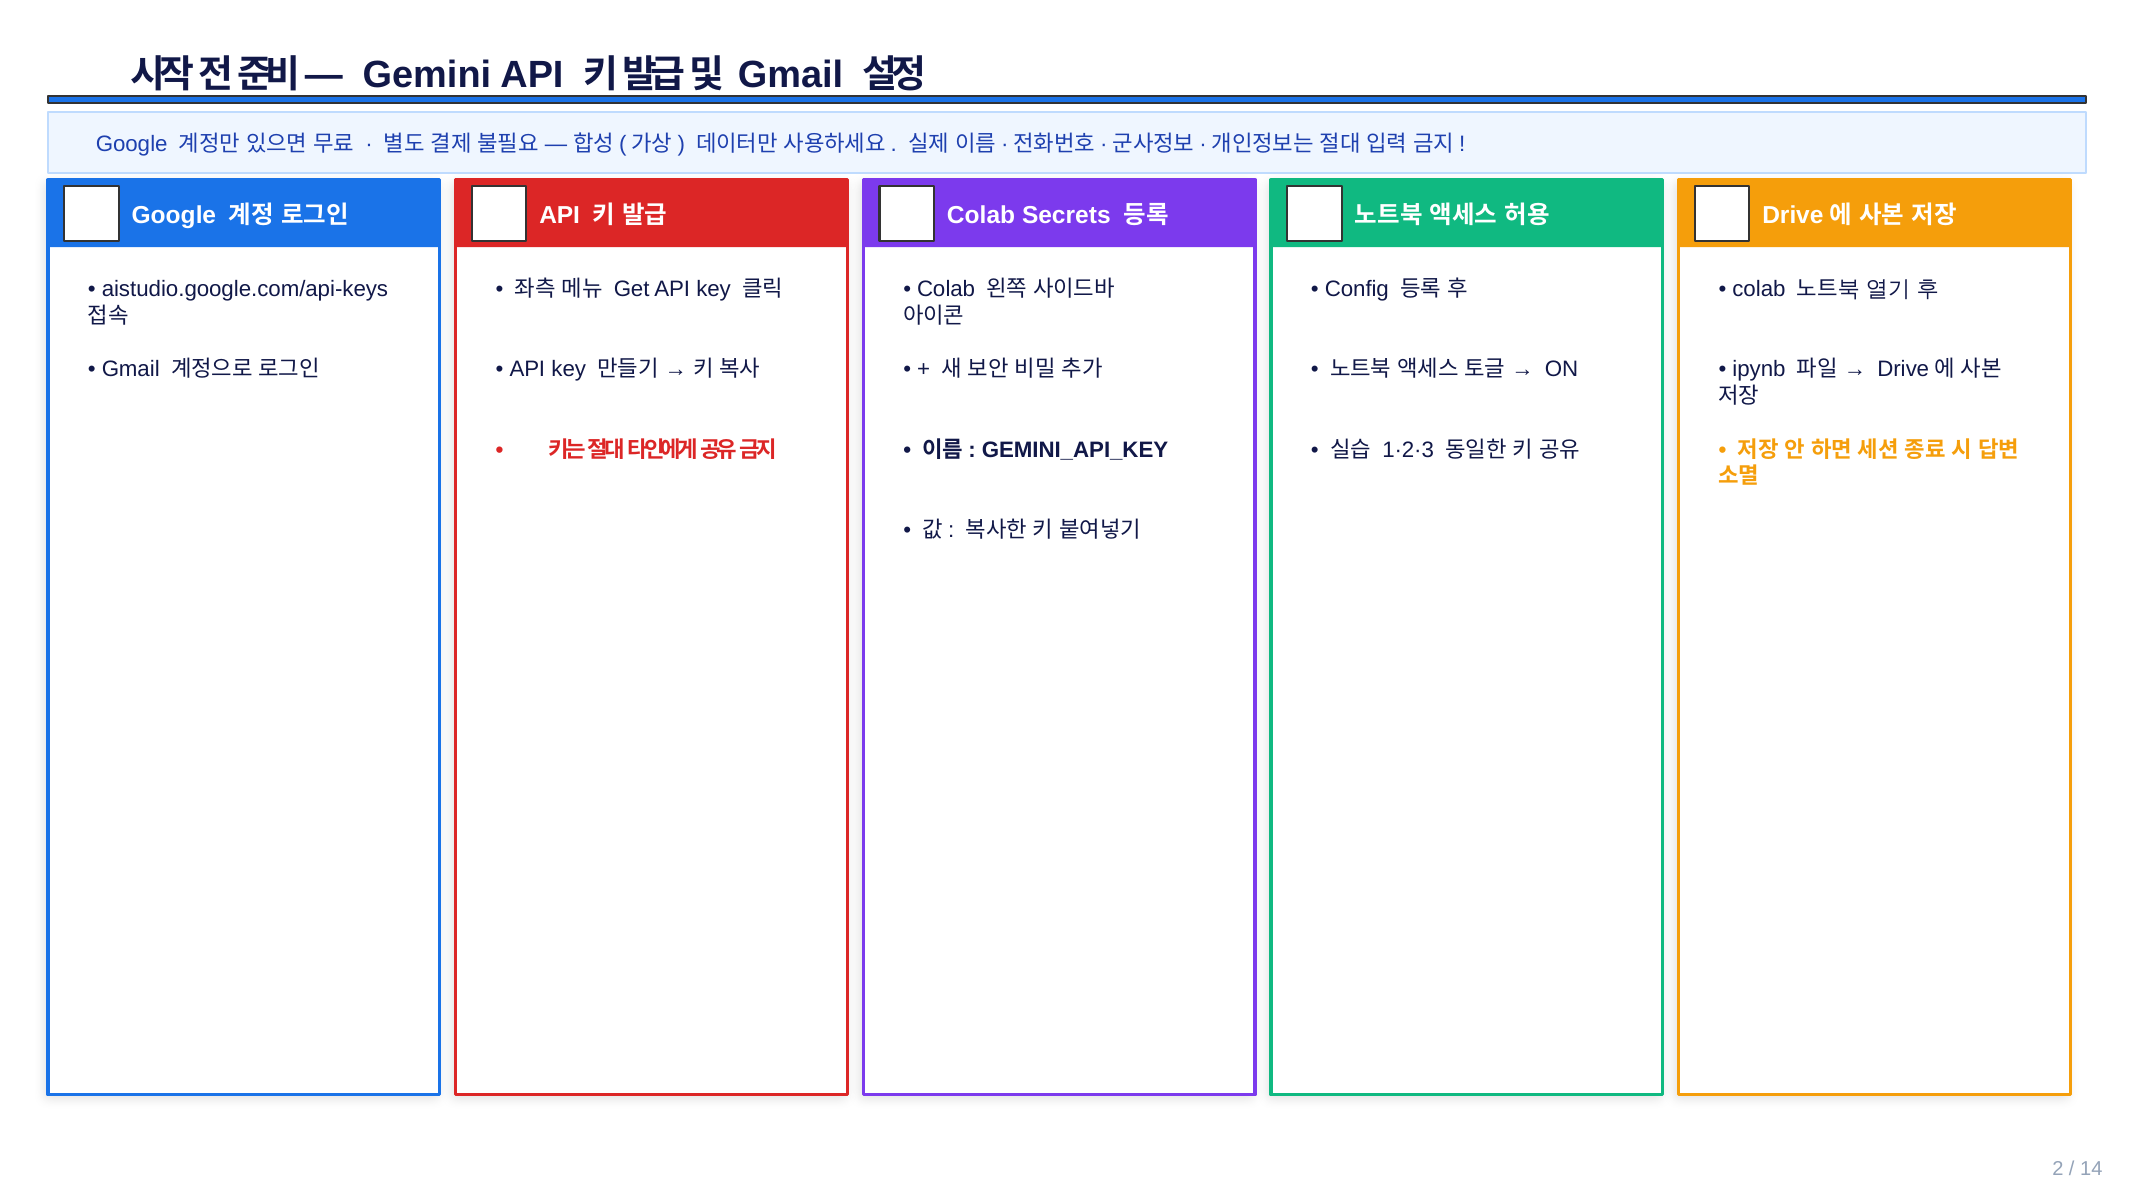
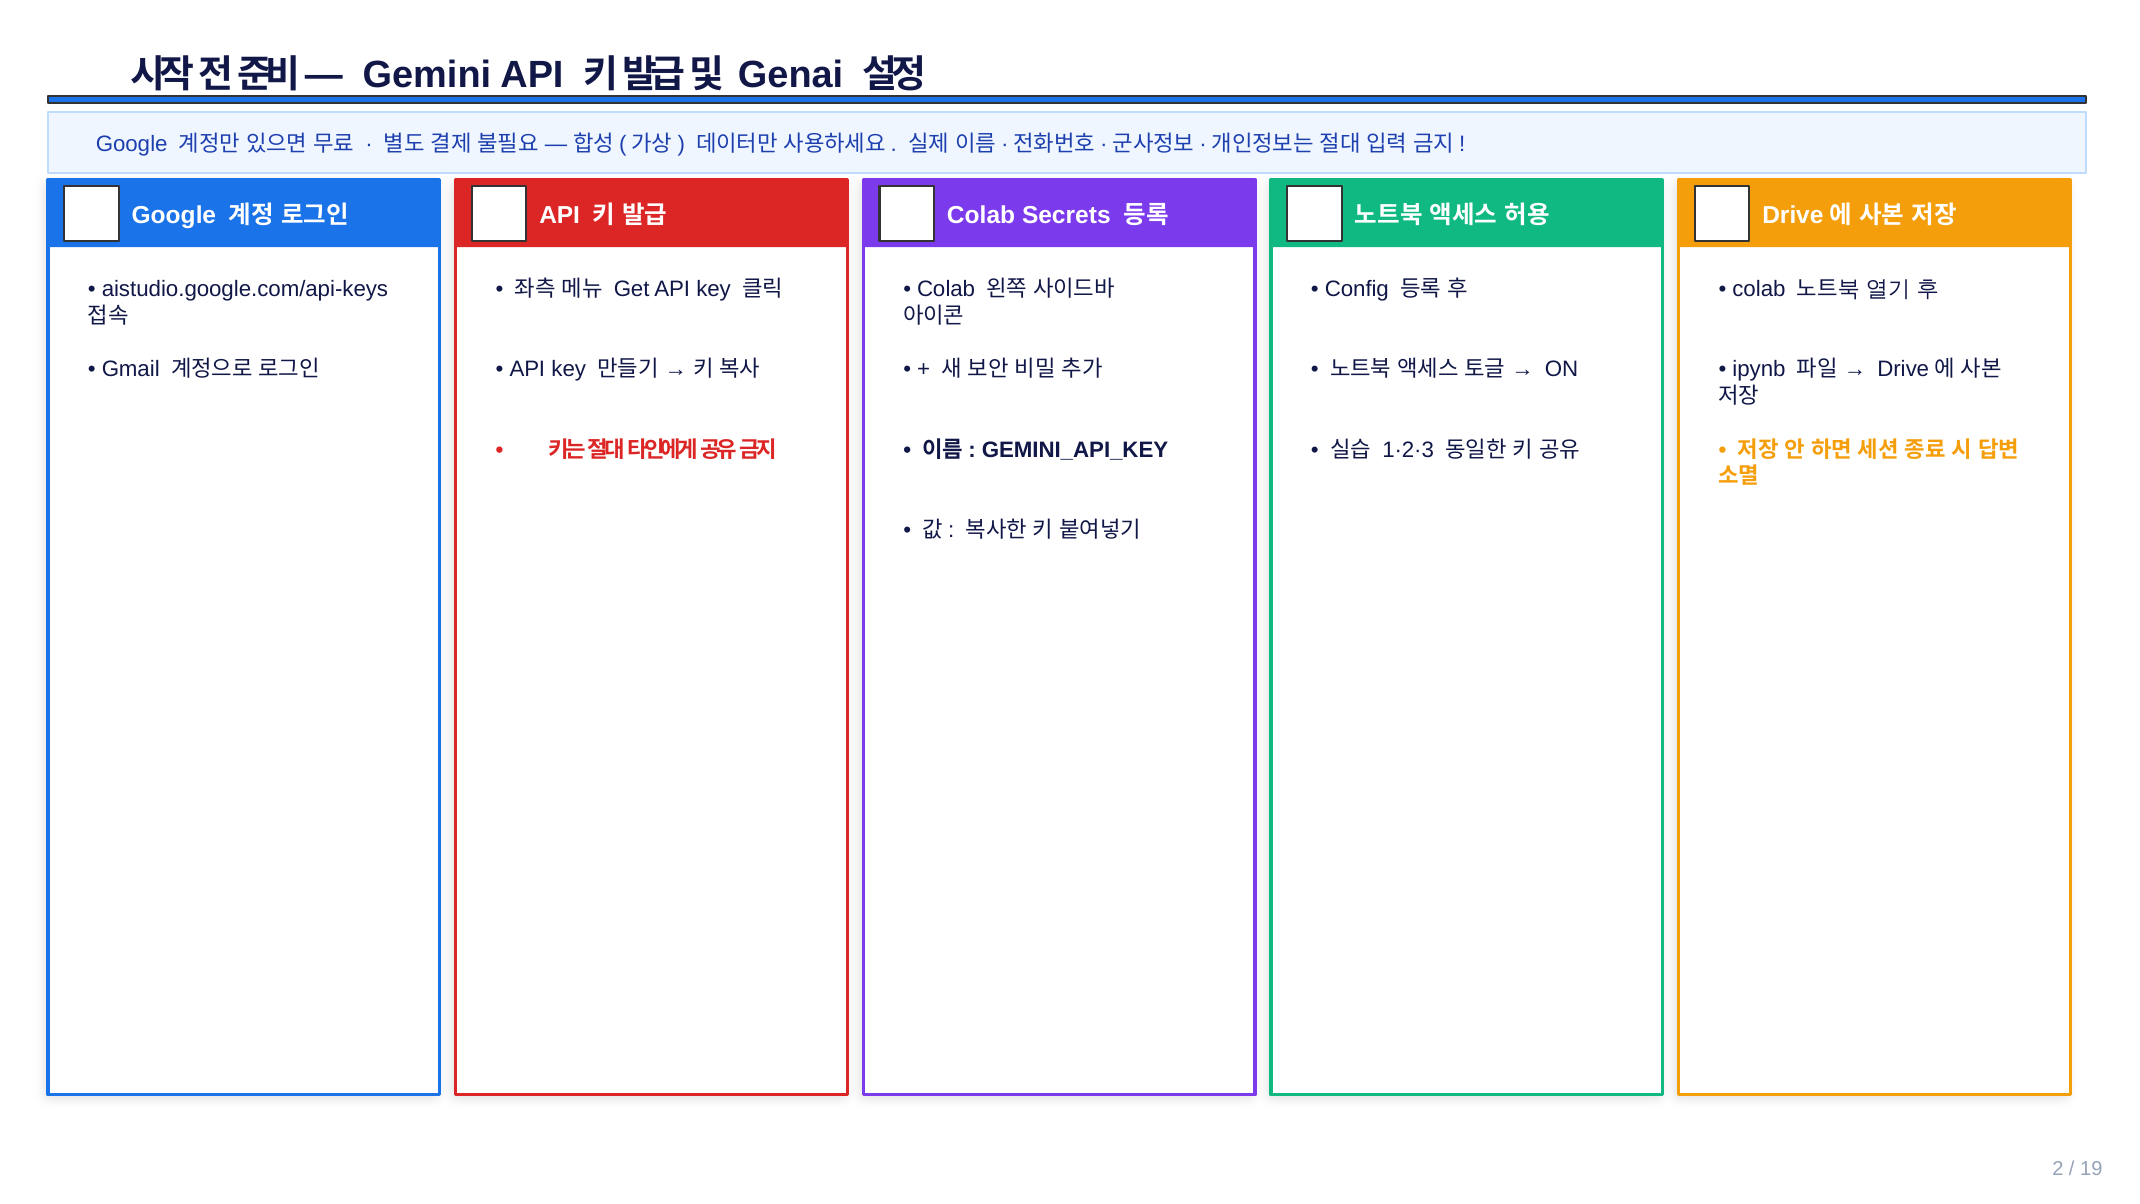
Gmail at (791, 75): Gmail -> Genai
14: 14 -> 19
